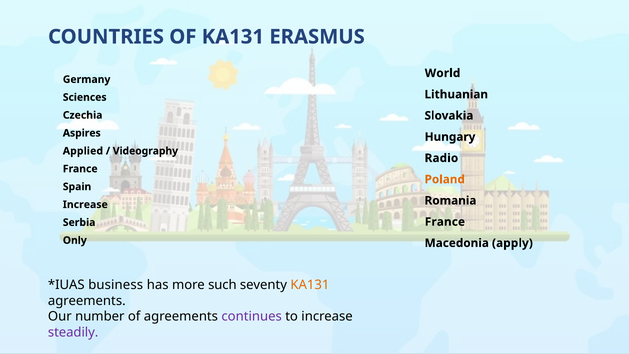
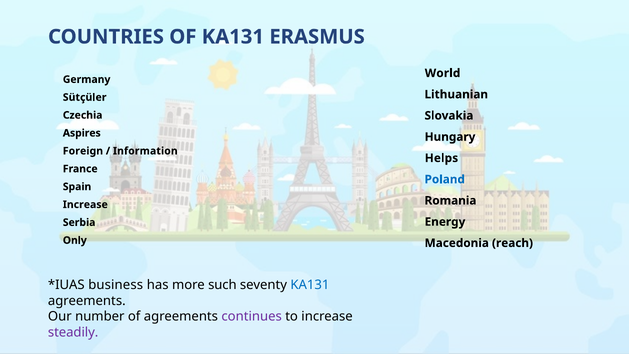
Sciences: Sciences -> Sütçüler
Applied: Applied -> Foreign
Videography: Videography -> Information
Radio: Radio -> Helps
Poland colour: orange -> blue
France at (445, 222): France -> Energy
apply: apply -> reach
KA131 at (310, 285) colour: orange -> blue
